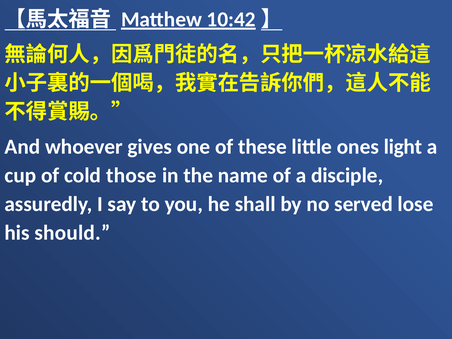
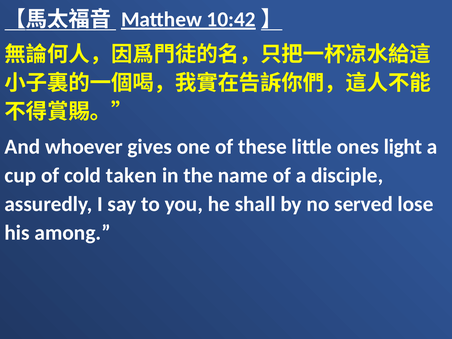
those: those -> taken
should: should -> among
